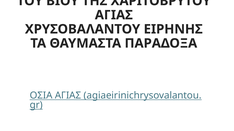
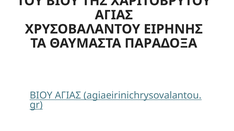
ΟΣΙΑ at (41, 96): ΟΣΙΑ -> ΒΙΟΥ
